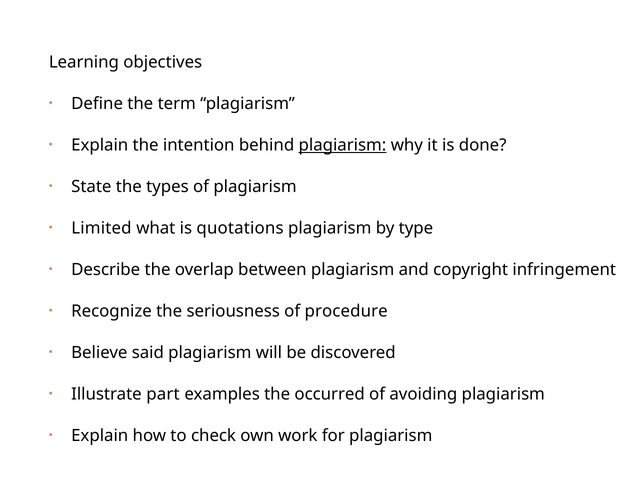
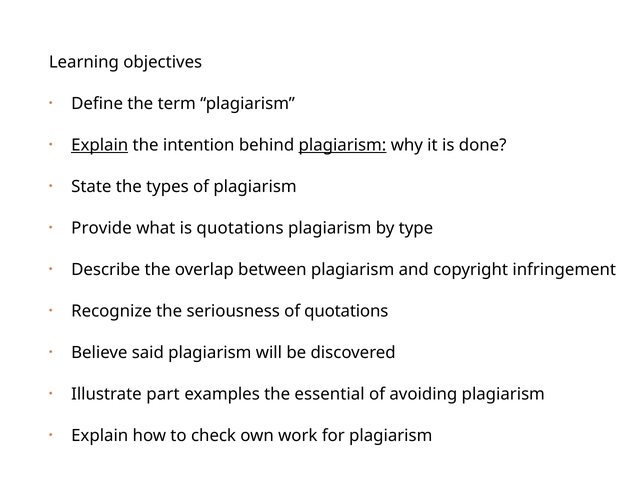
Explain at (100, 145) underline: none -> present
Limited: Limited -> Provide
of procedure: procedure -> quotations
occurred: occurred -> essential
